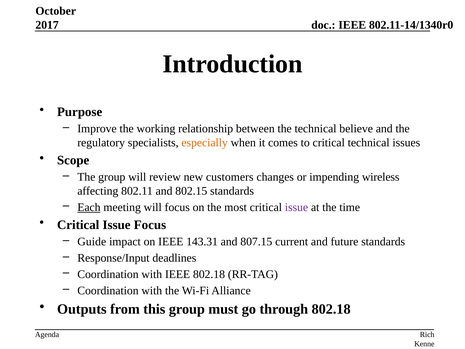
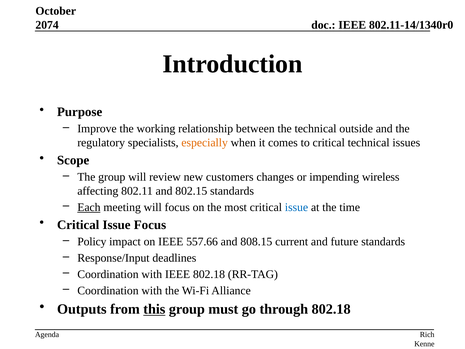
2017: 2017 -> 2074
believe: believe -> outside
issue at (296, 207) colour: purple -> blue
Guide: Guide -> Policy
143.31: 143.31 -> 557.66
807.15: 807.15 -> 808.15
this underline: none -> present
